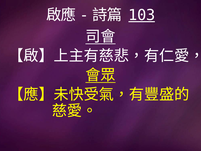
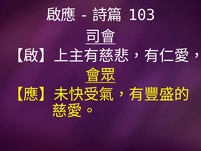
103 underline: present -> none
